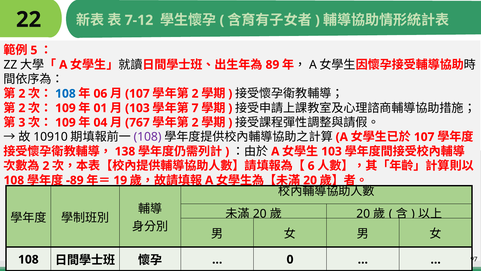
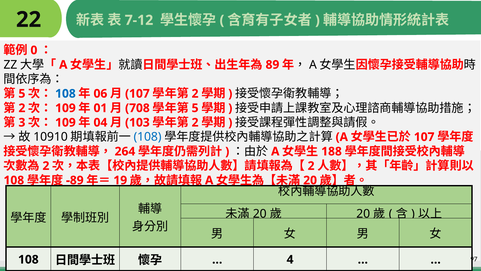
5: 5 -> 0
2 at (22, 94): 2 -> 5
103 at (137, 108): 103 -> 708
7 at (195, 108): 7 -> 5
767: 767 -> 103
108 at (148, 137) colour: purple -> blue
138: 138 -> 264
103 at (332, 151): 103 -> 188
6 at (311, 166): 6 -> 2
0: 0 -> 4
